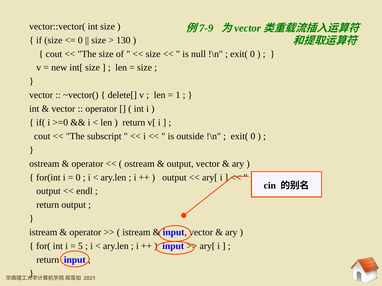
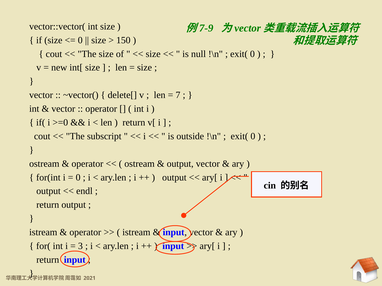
130: 130 -> 150
1: 1 -> 7
5: 5 -> 3
